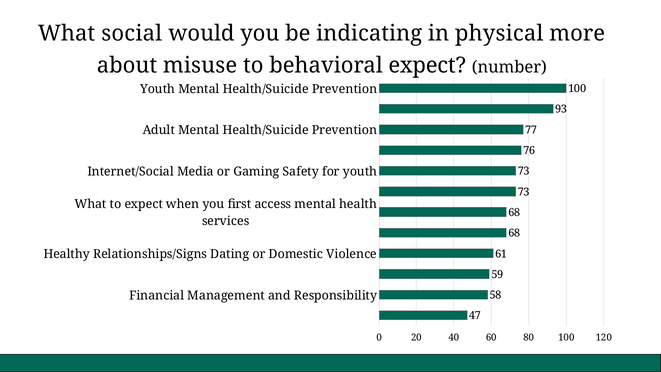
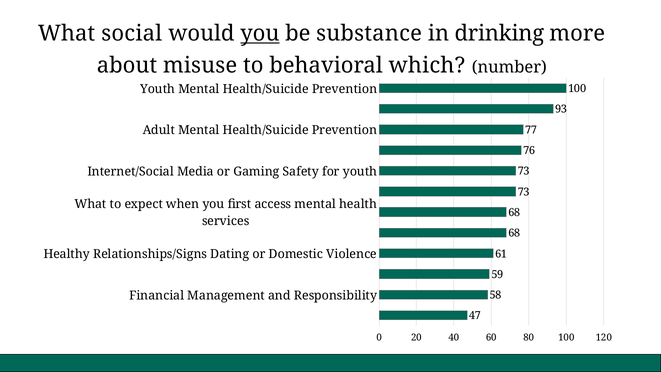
you at (260, 33) underline: none -> present
indicating: indicating -> substance
physical: physical -> drinking
behavioral expect: expect -> which
